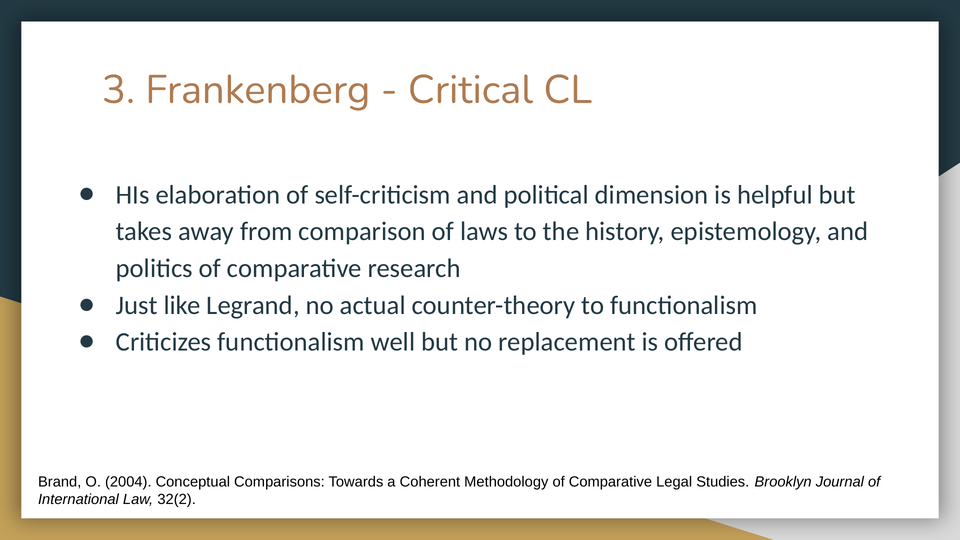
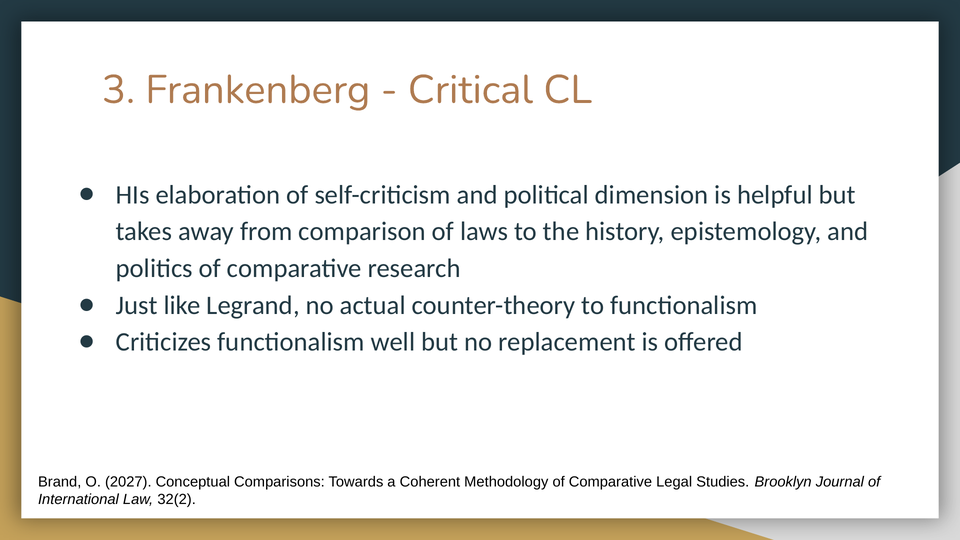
2004: 2004 -> 2027
